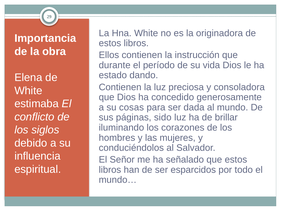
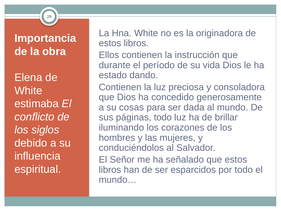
páginas sido: sido -> todo
